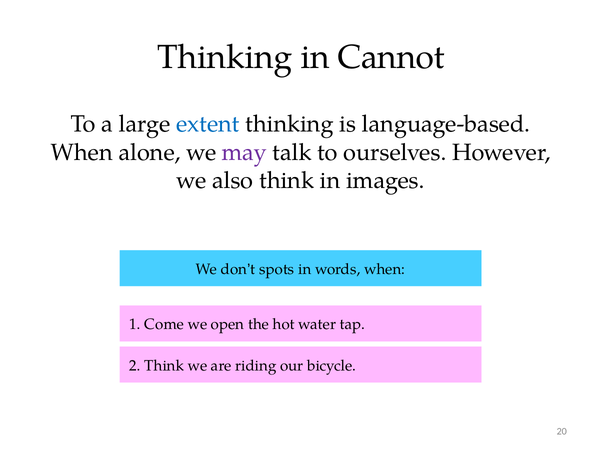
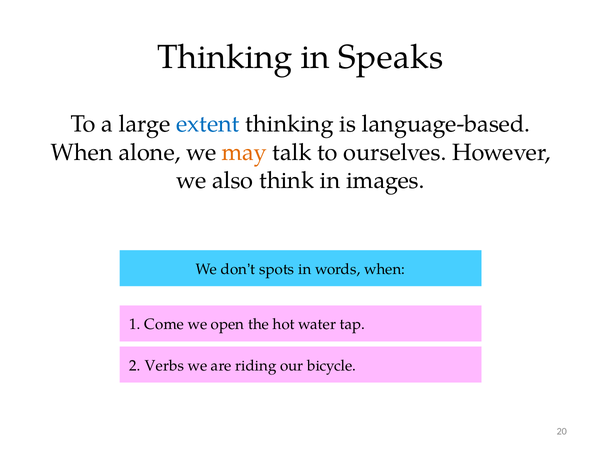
Cannot: Cannot -> Speaks
may colour: purple -> orange
2 Think: Think -> Verbs
